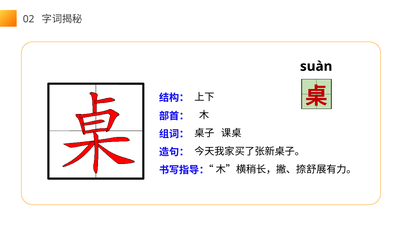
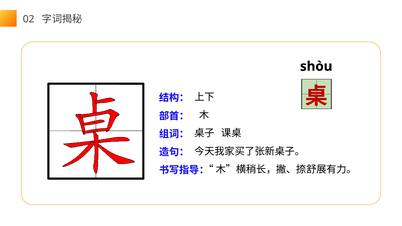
suàn: suàn -> shòu
